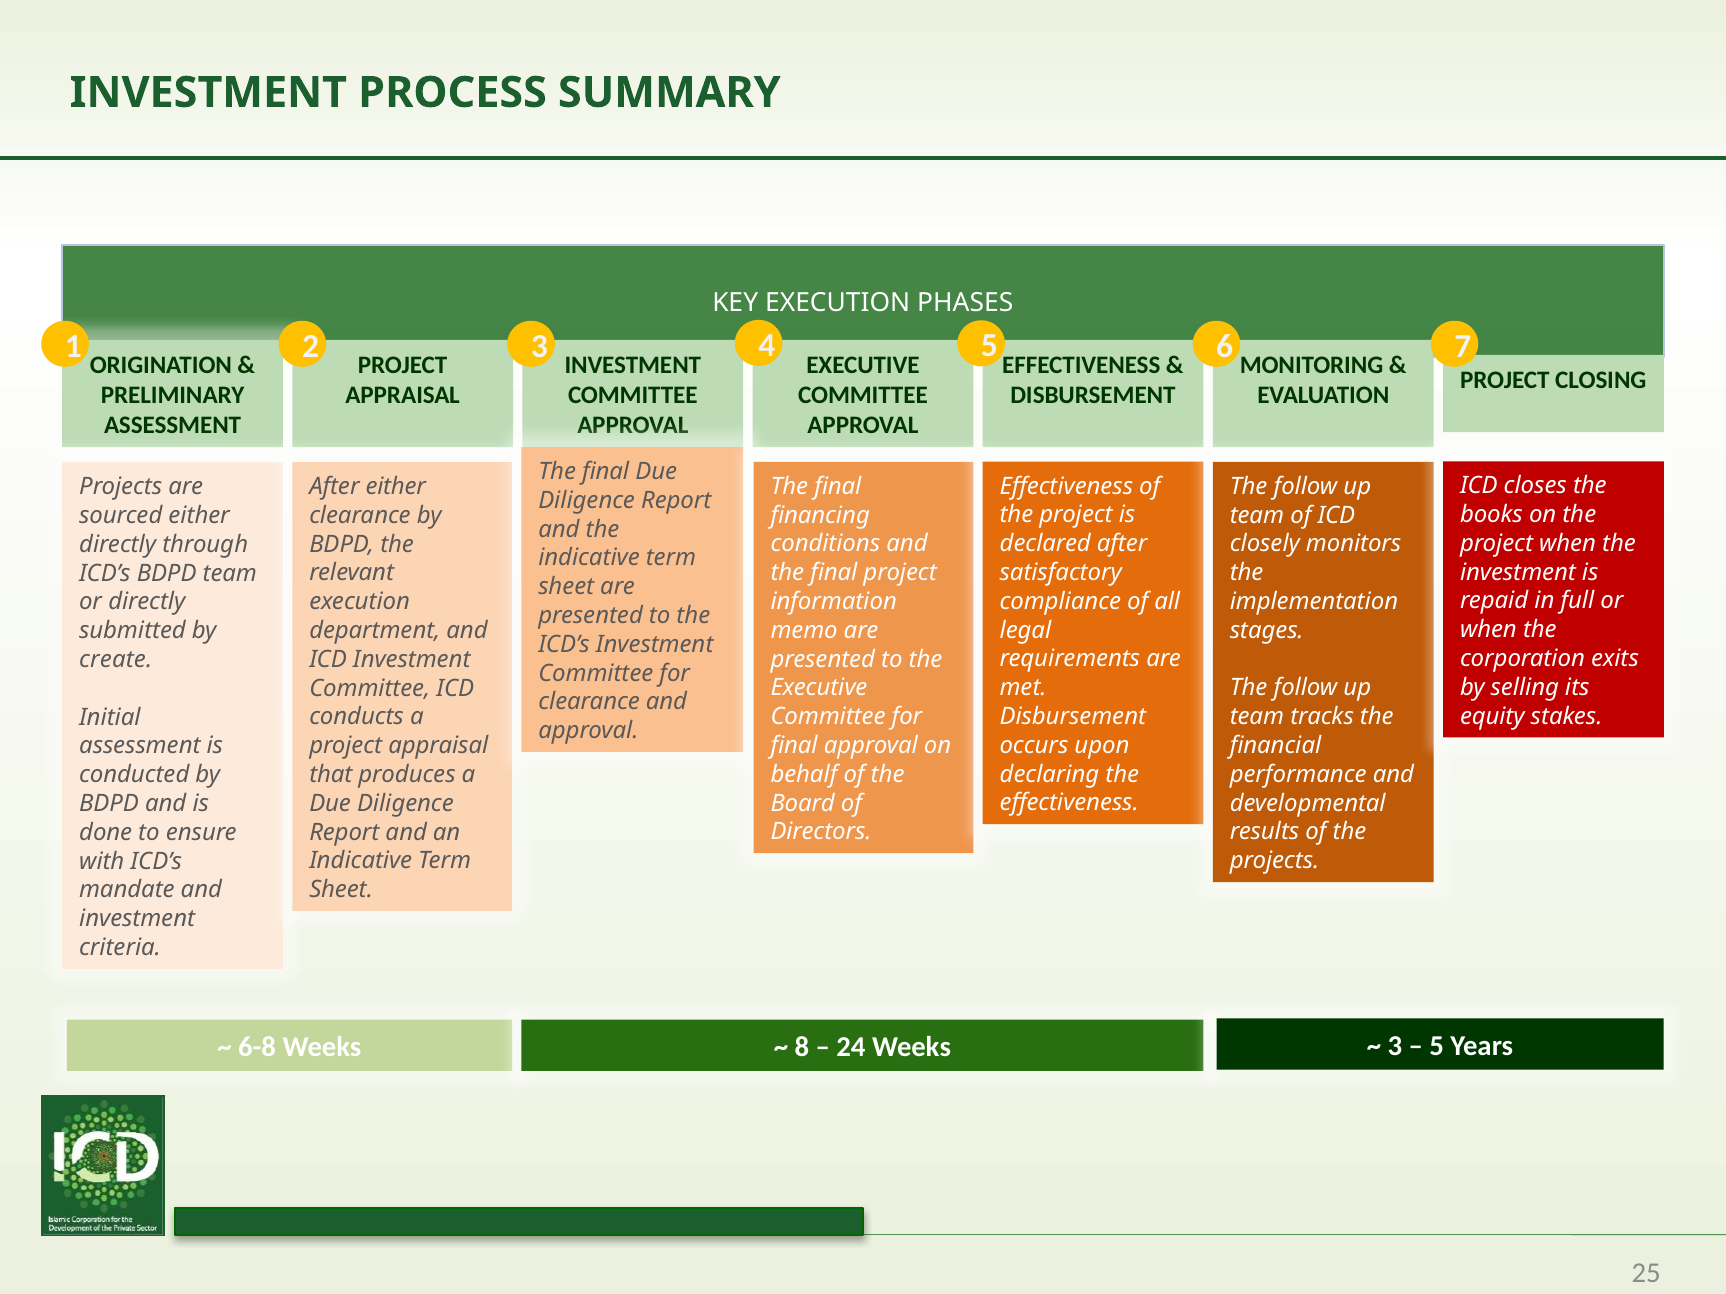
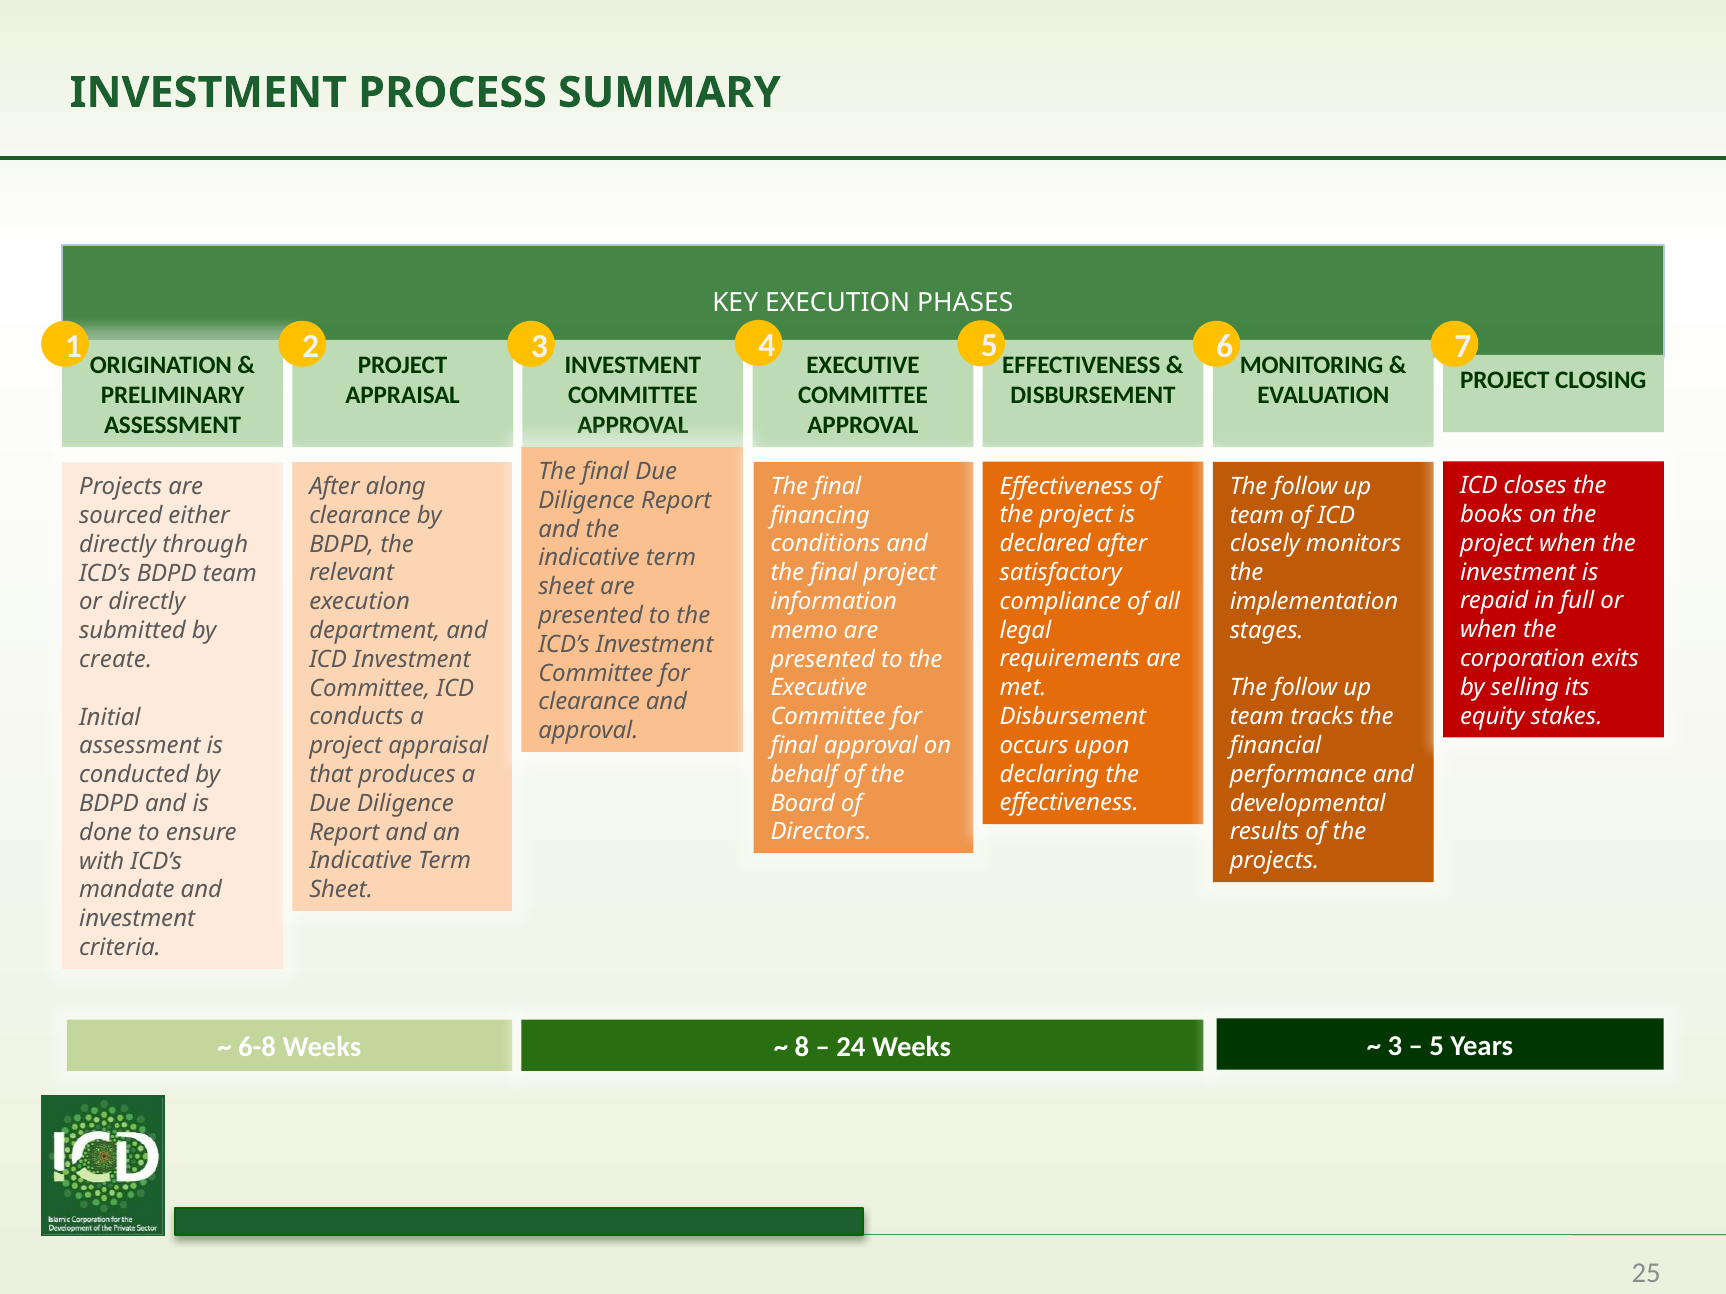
After either: either -> along
